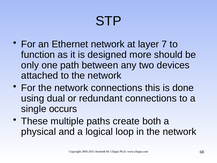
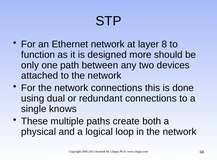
7: 7 -> 8
occurs: occurs -> knows
